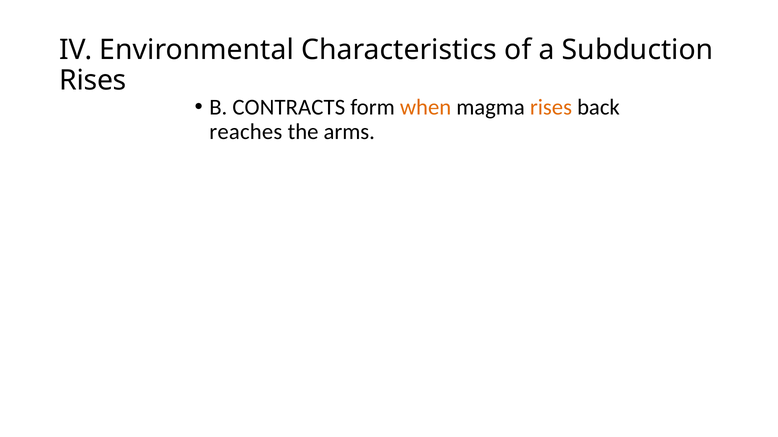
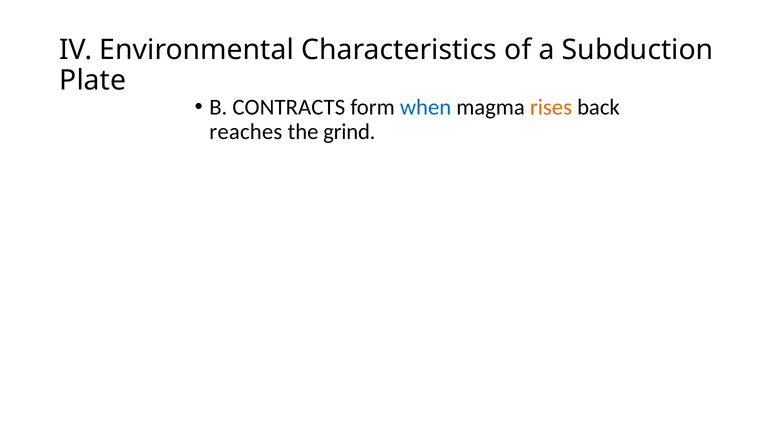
Rises at (93, 81): Rises -> Plate
when colour: orange -> blue
arms: arms -> grind
